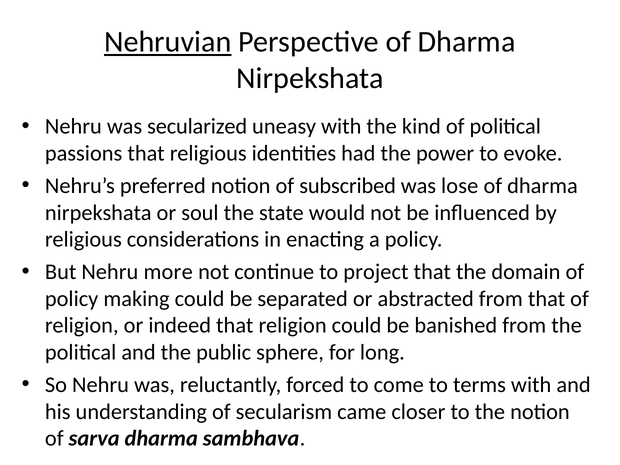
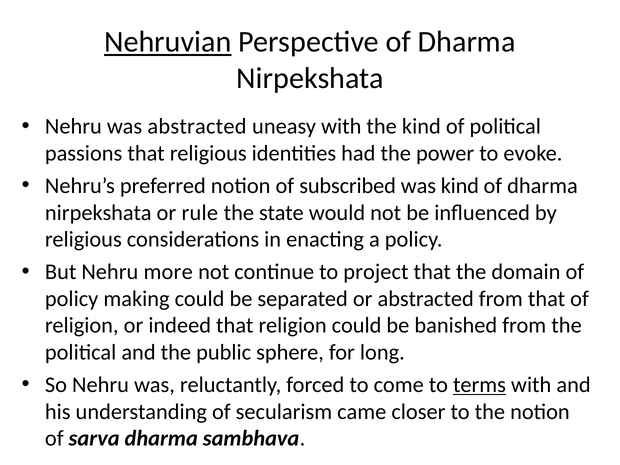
was secularized: secularized -> abstracted
was lose: lose -> kind
soul: soul -> rule
terms underline: none -> present
